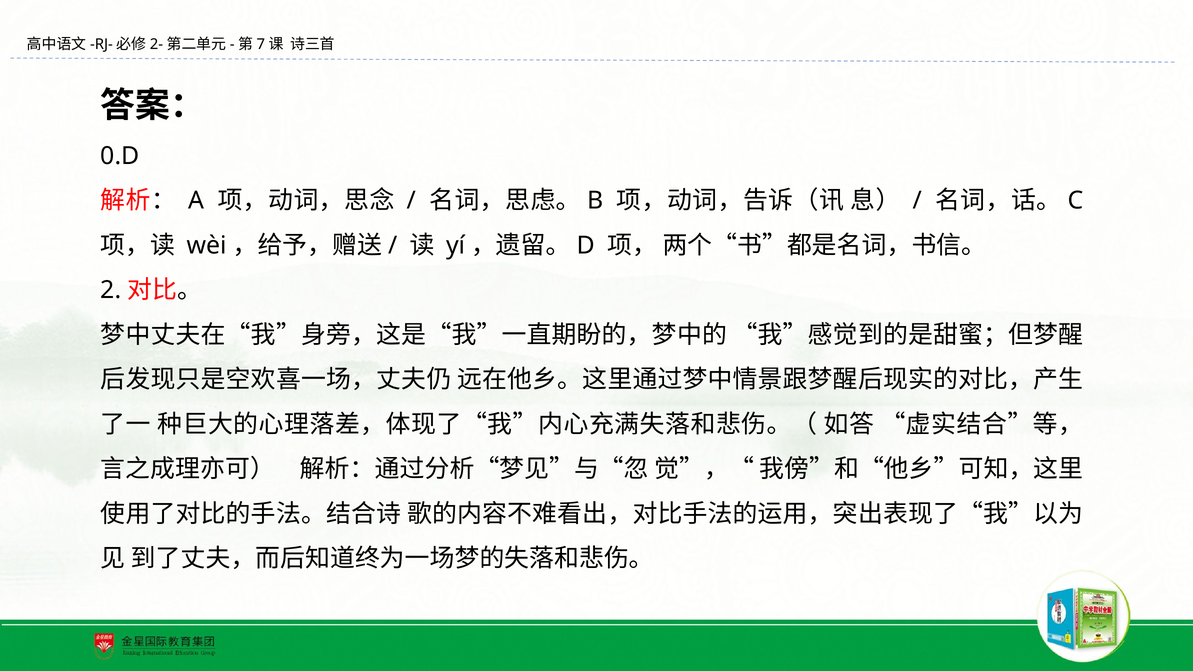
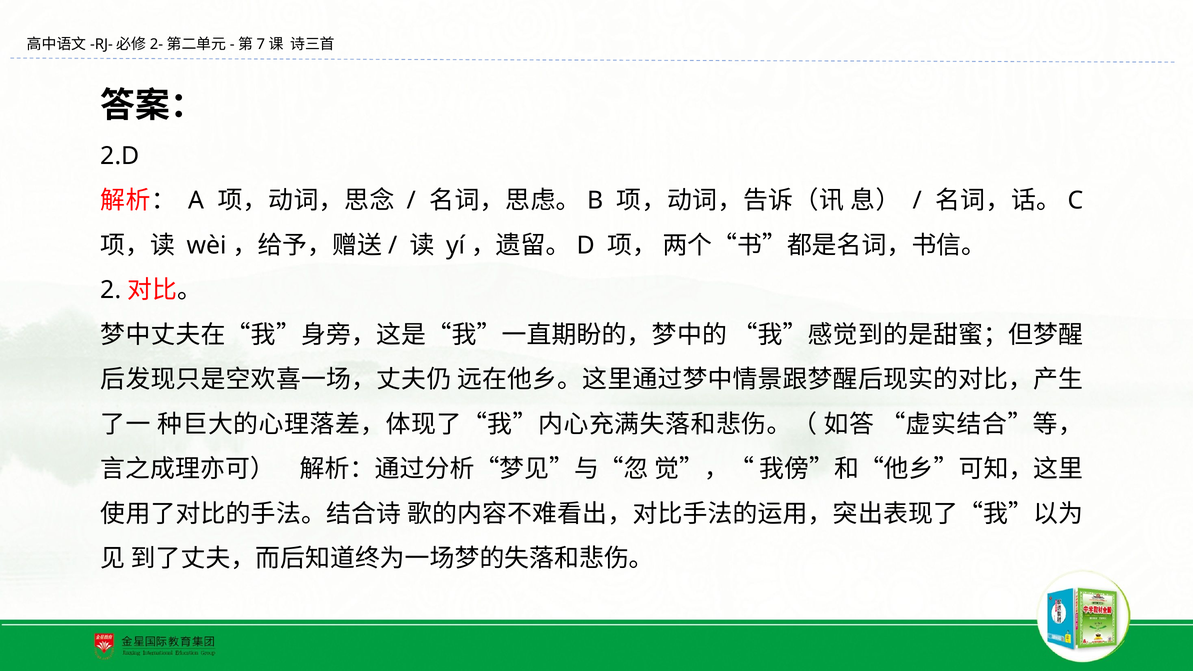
0.D: 0.D -> 2.D
